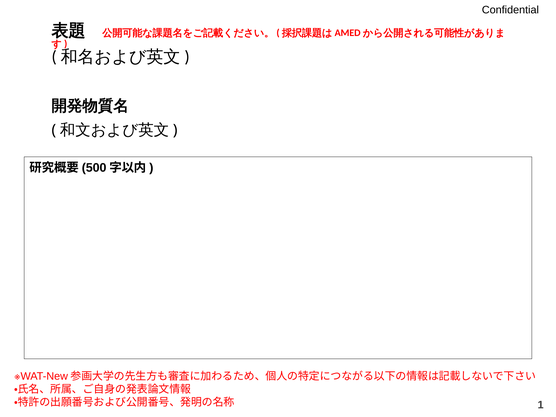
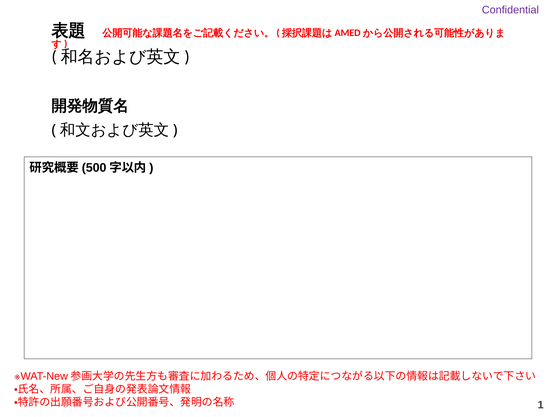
Confidential colour: black -> purple
